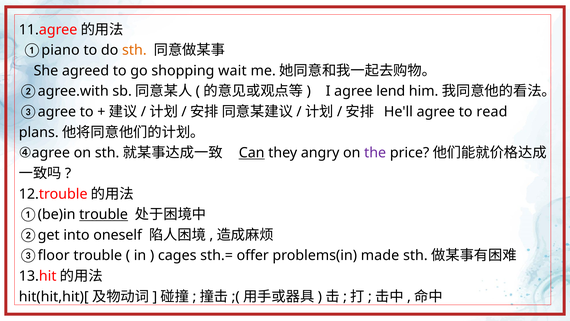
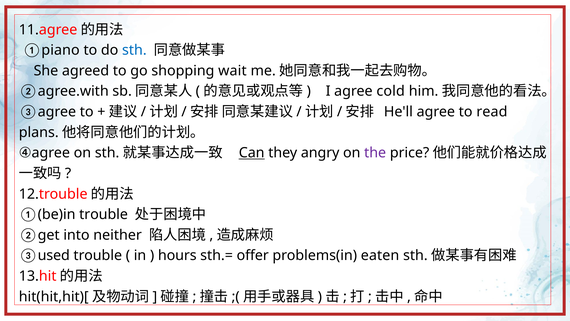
sth at (134, 50) colour: orange -> blue
lend: lend -> cold
trouble at (104, 214) underline: present -> none
oneself: oneself -> neither
floor: floor -> used
cages: cages -> hours
made: made -> eaten
